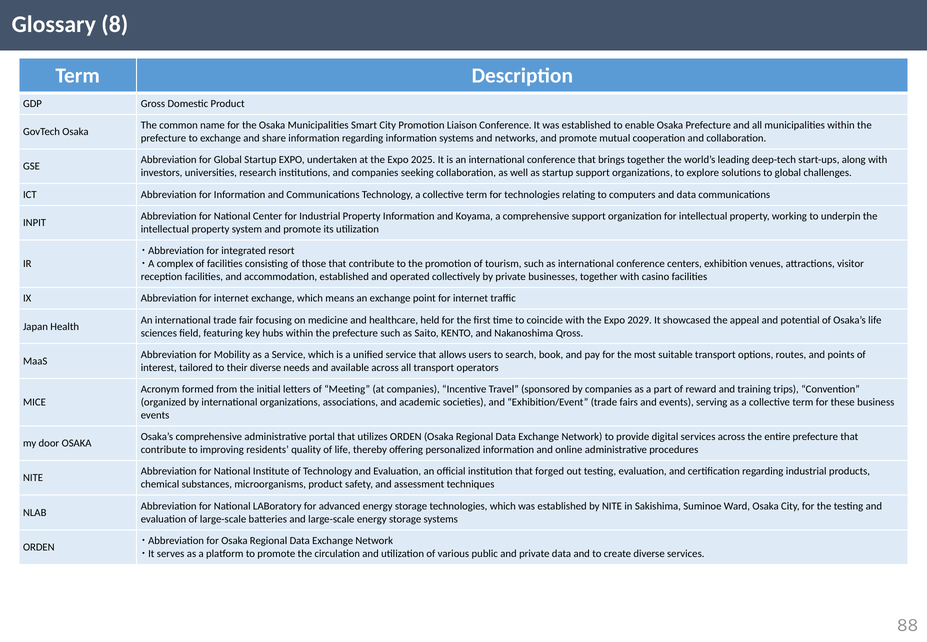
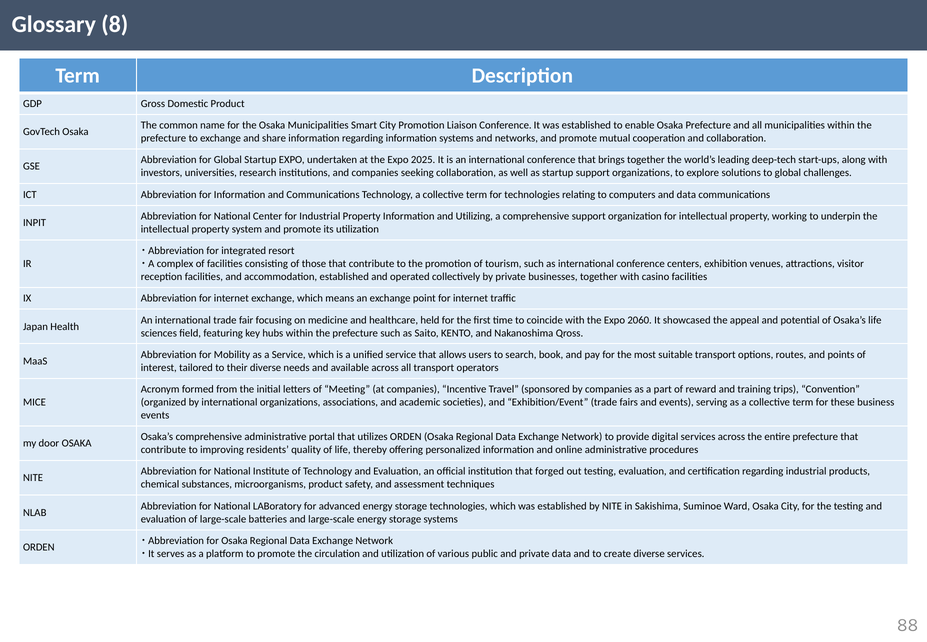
Koyama: Koyama -> Utilizing
2029: 2029 -> 2060
